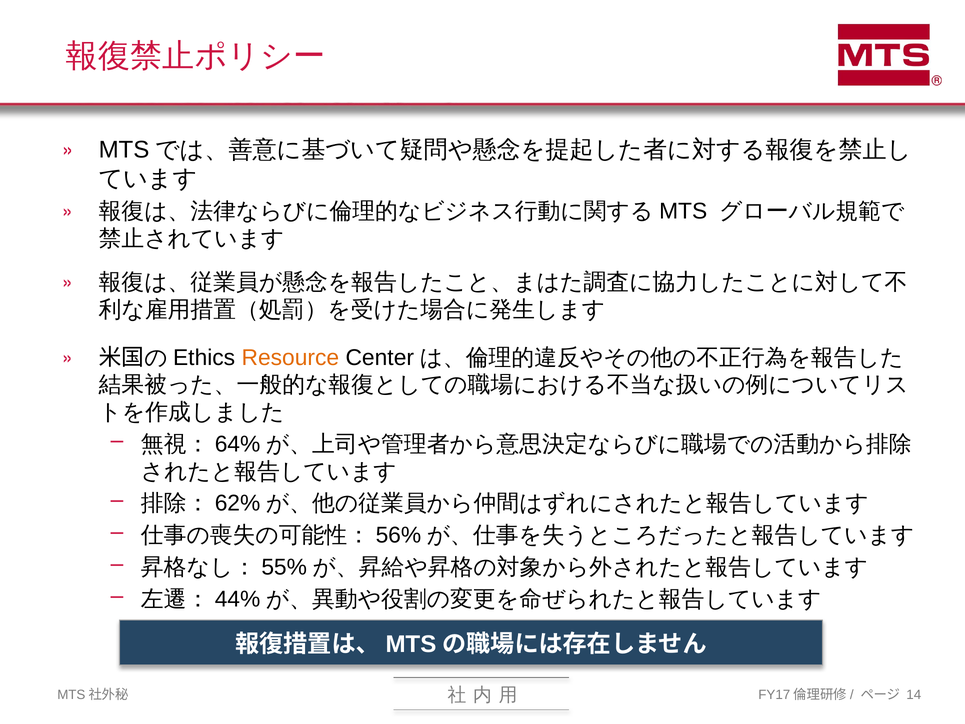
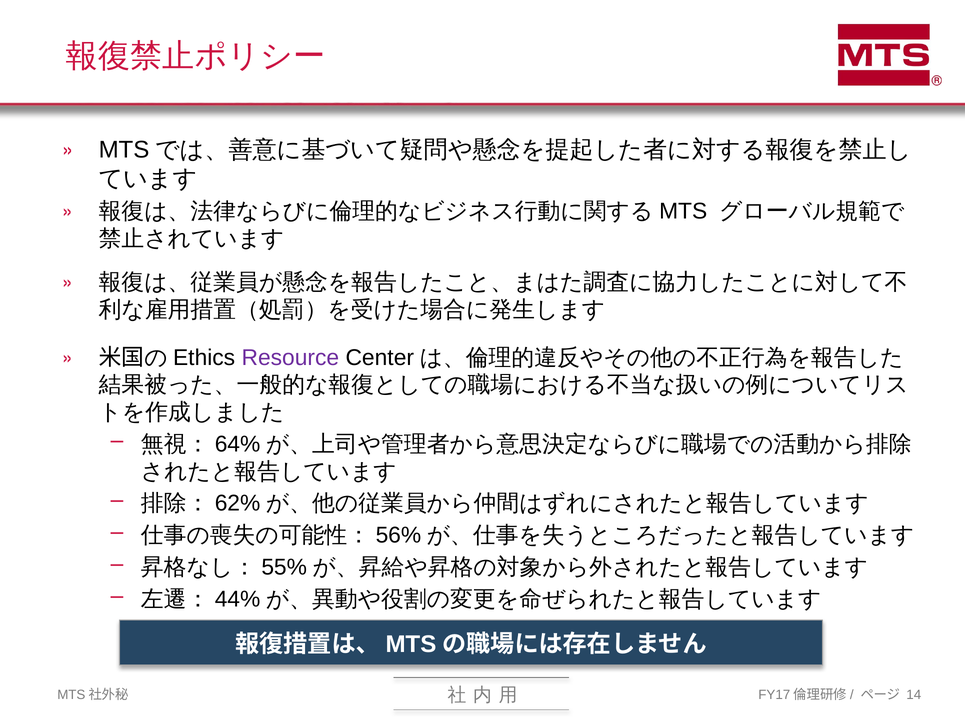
Resource colour: orange -> purple
